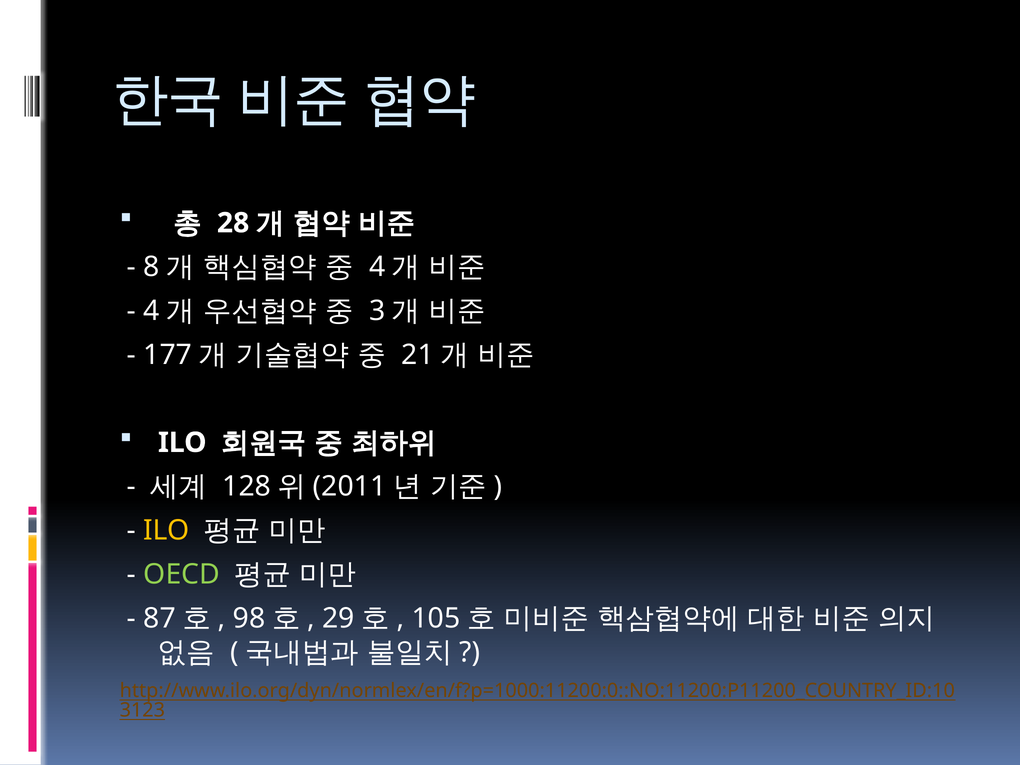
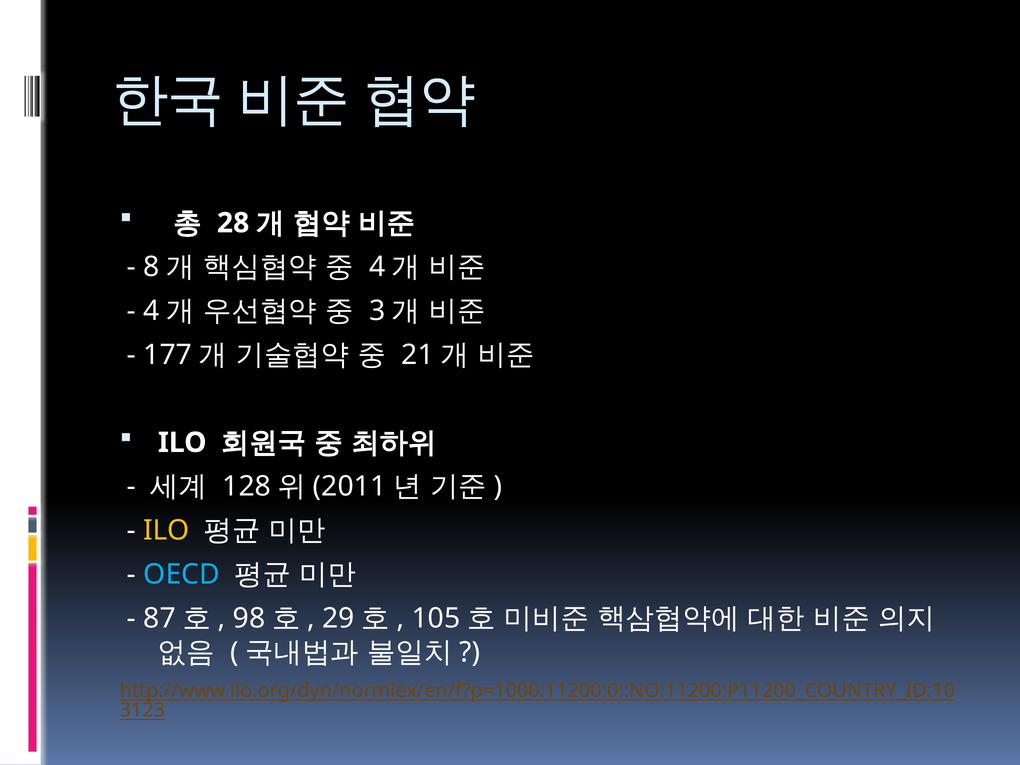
OECD colour: light green -> light blue
